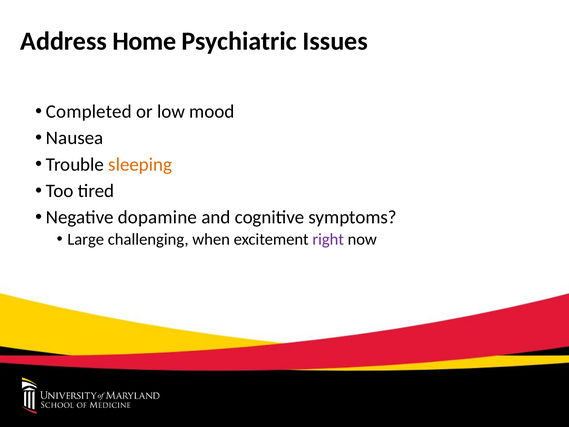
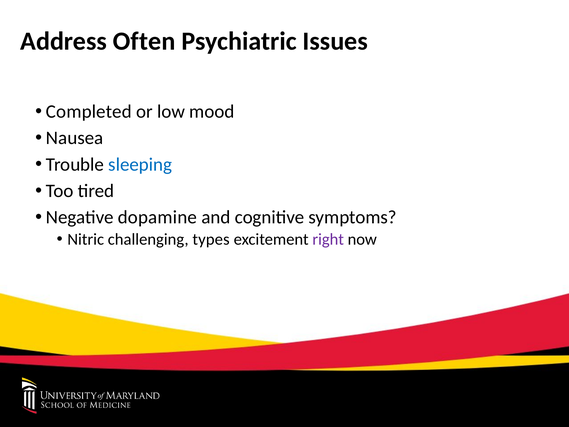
Home: Home -> Often
sleeping colour: orange -> blue
Large: Large -> Nitric
when: when -> types
